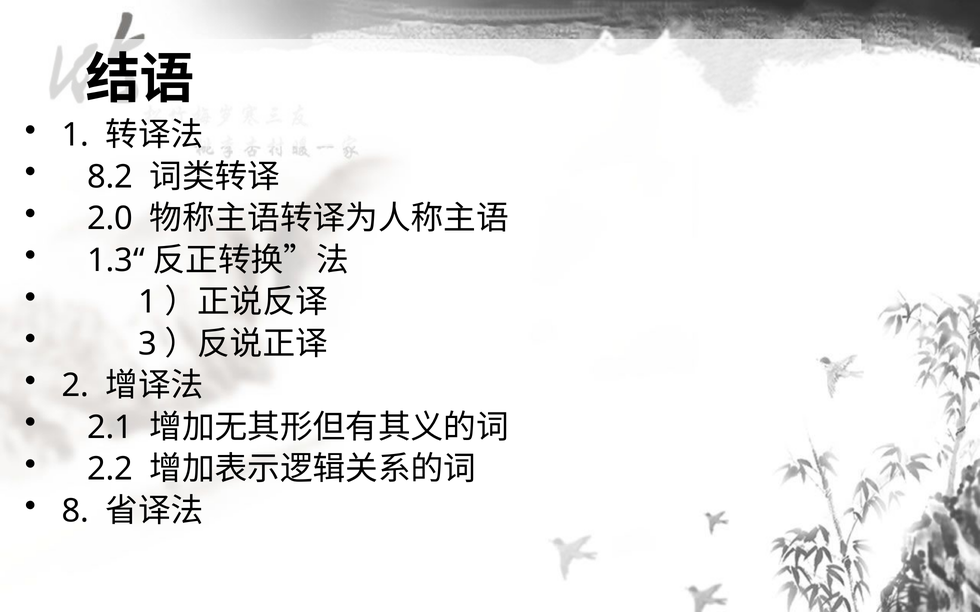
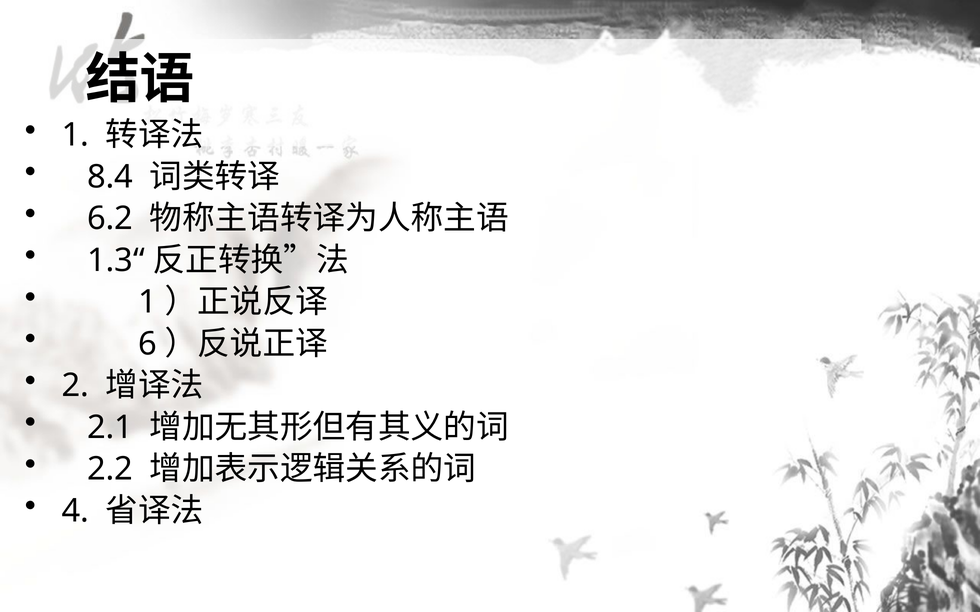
8.2: 8.2 -> 8.4
2.0: 2.0 -> 6.2
3: 3 -> 6
8: 8 -> 4
